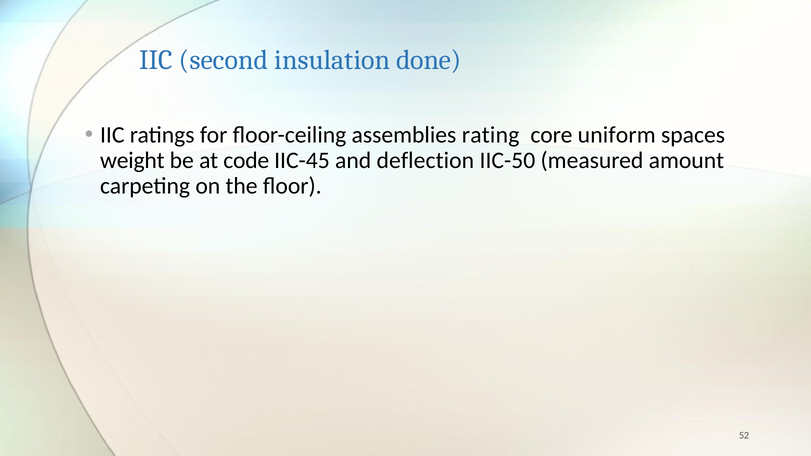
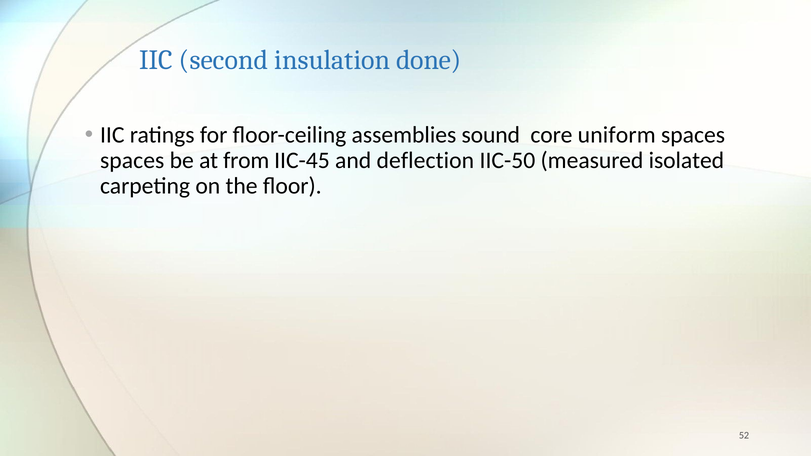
rating: rating -> sound
weight at (132, 161): weight -> spaces
code: code -> from
amount: amount -> isolated
